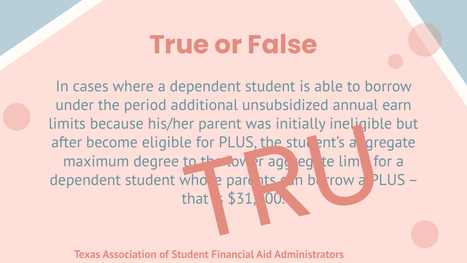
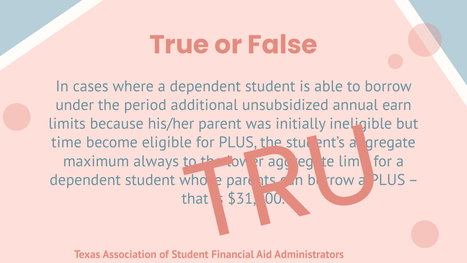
after: after -> time
degree: degree -> always
